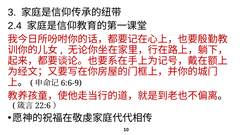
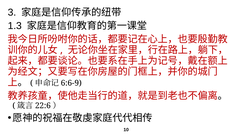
2.4: 2.4 -> 1.3
